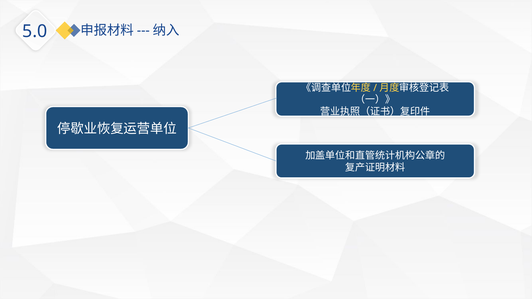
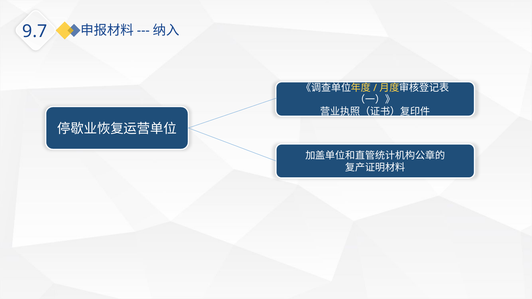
5.0: 5.0 -> 9.7
